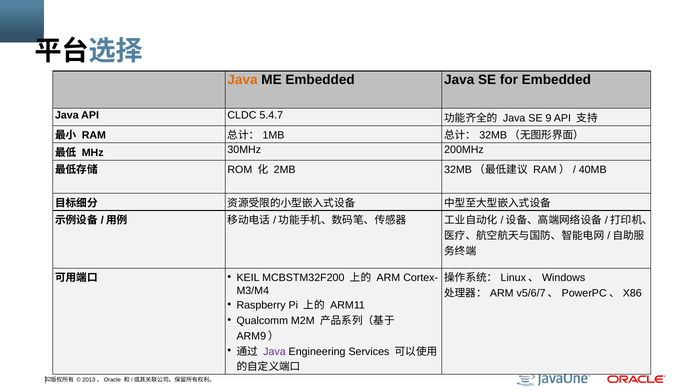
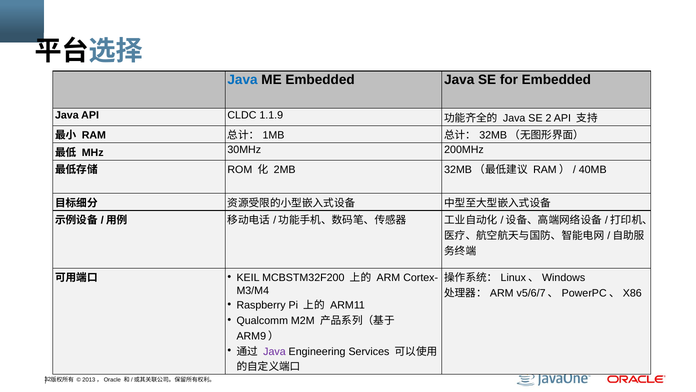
Java at (243, 80) colour: orange -> blue
5.4.7: 5.4.7 -> 1.1.9
9: 9 -> 2
